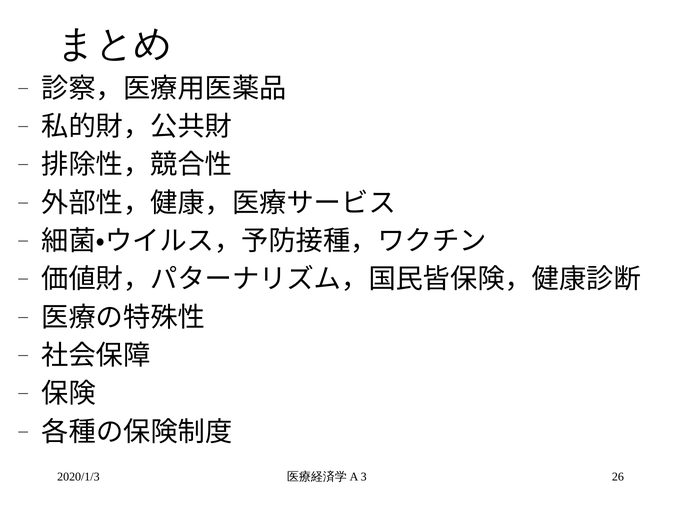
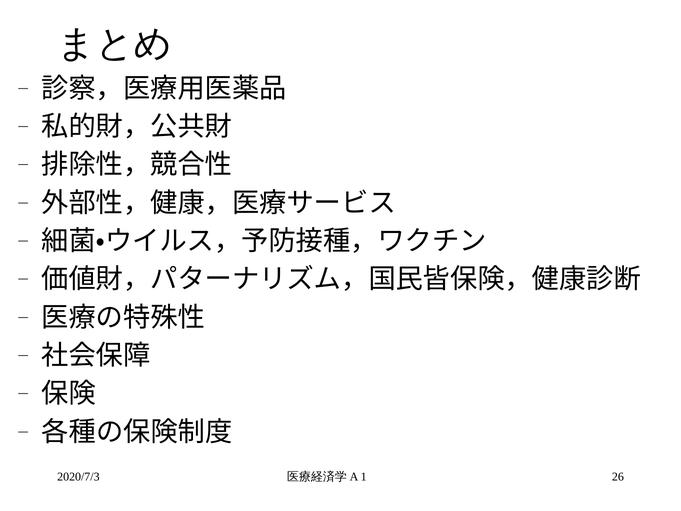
2020/1/3: 2020/1/3 -> 2020/7/3
3: 3 -> 1
